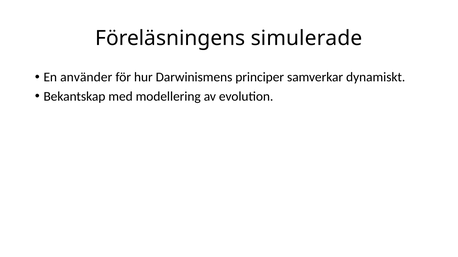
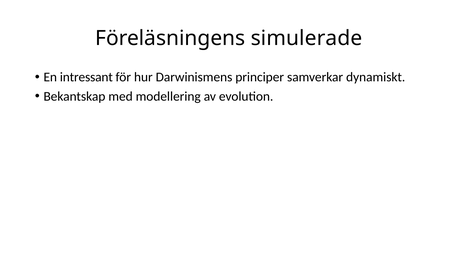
använder: använder -> intressant
